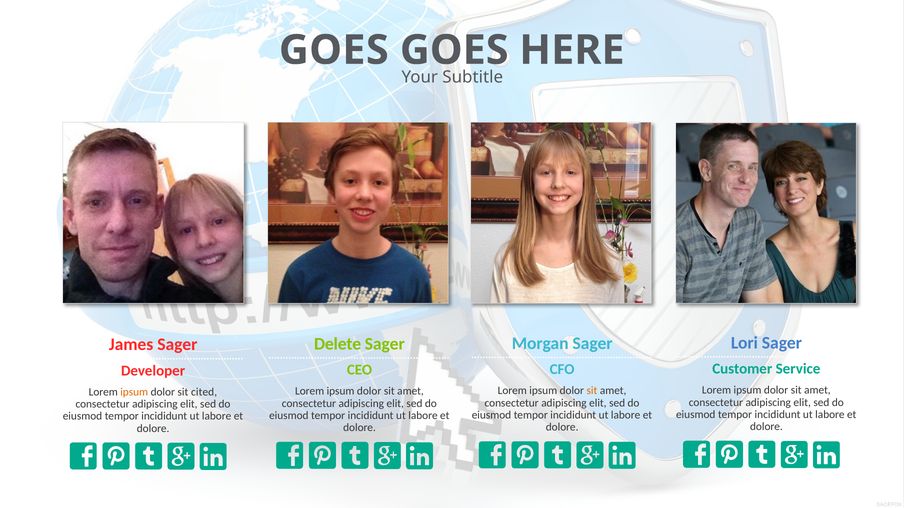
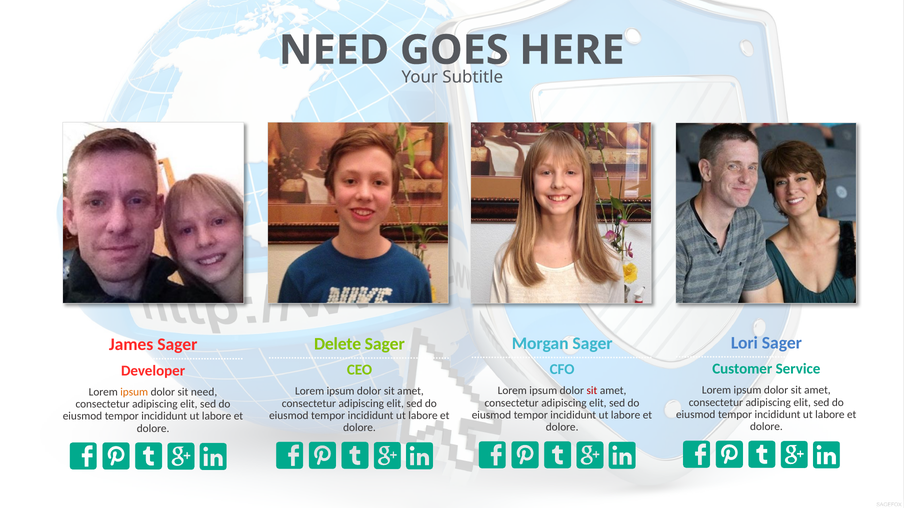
GOES at (334, 50): GOES -> NEED
sit at (592, 391) colour: orange -> red
sit cited: cited -> need
